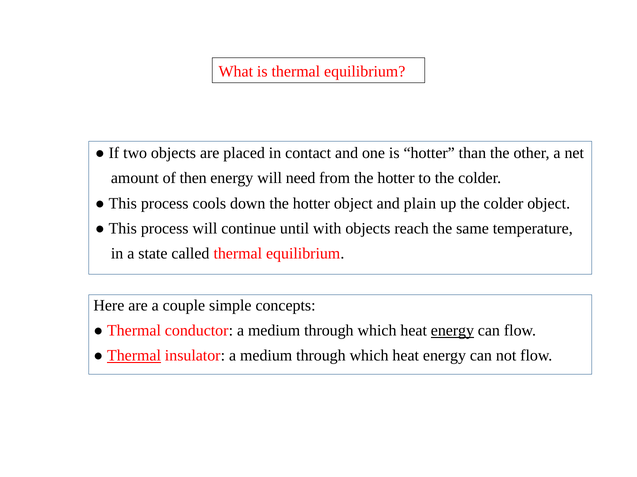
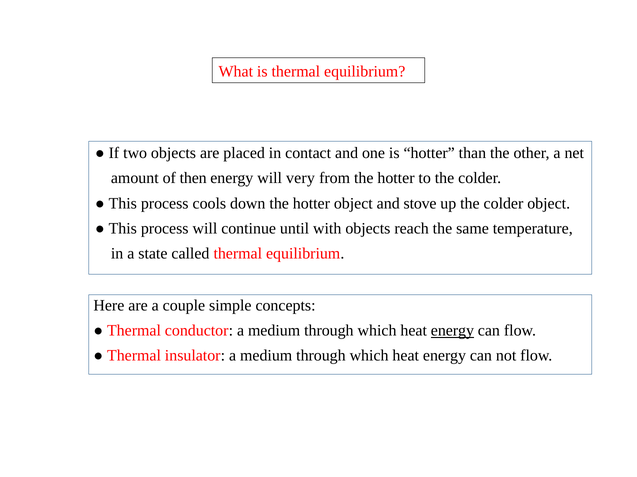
need: need -> very
plain: plain -> stove
Thermal at (134, 356) underline: present -> none
